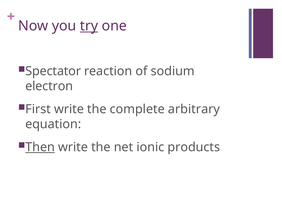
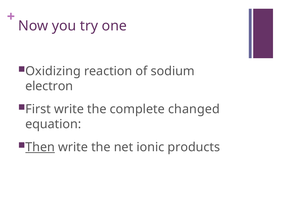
try underline: present -> none
Spectator: Spectator -> Oxidizing
arbitrary: arbitrary -> changed
